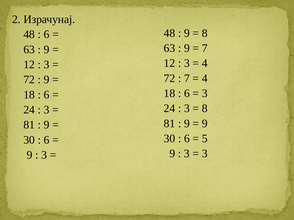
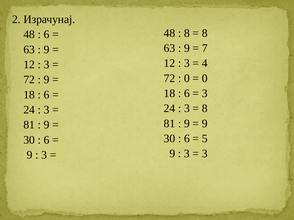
9 at (187, 33): 9 -> 8
7 at (187, 78): 7 -> 0
4 at (205, 78): 4 -> 0
